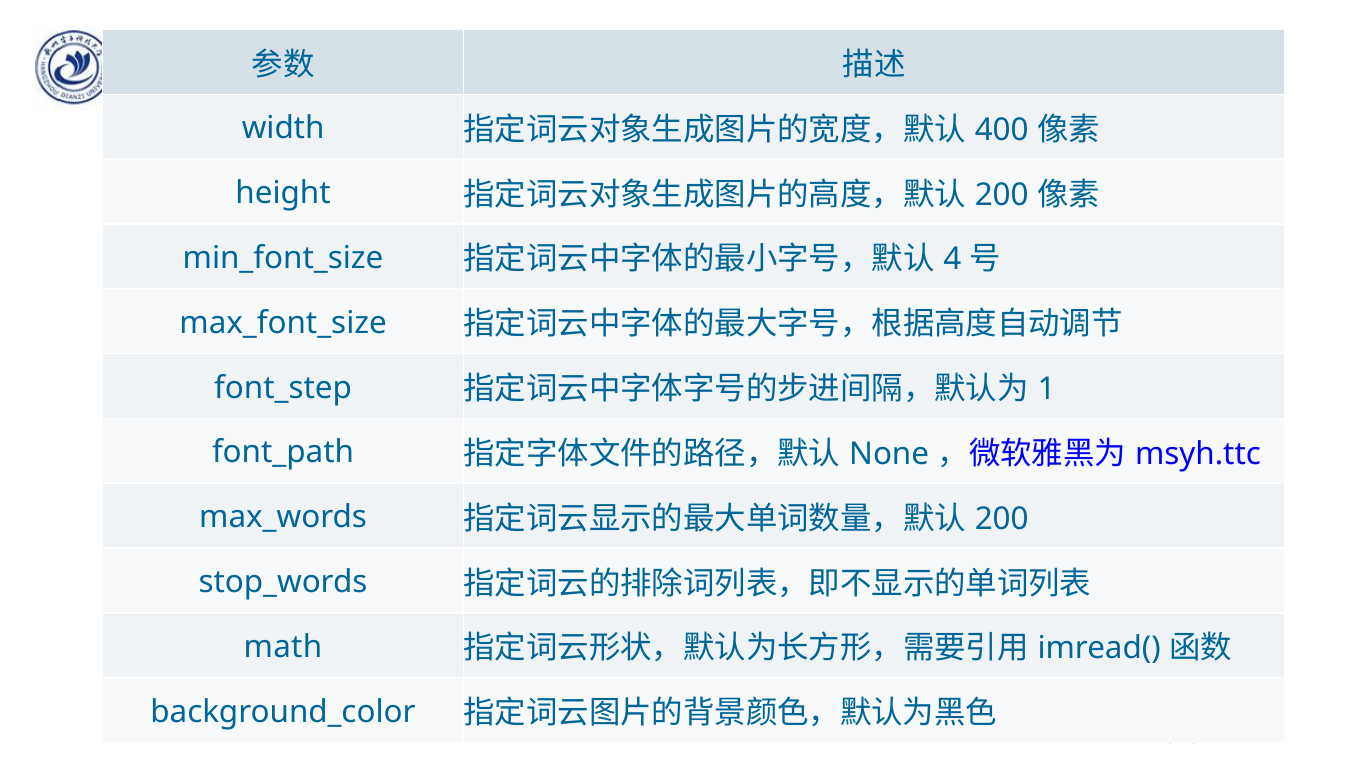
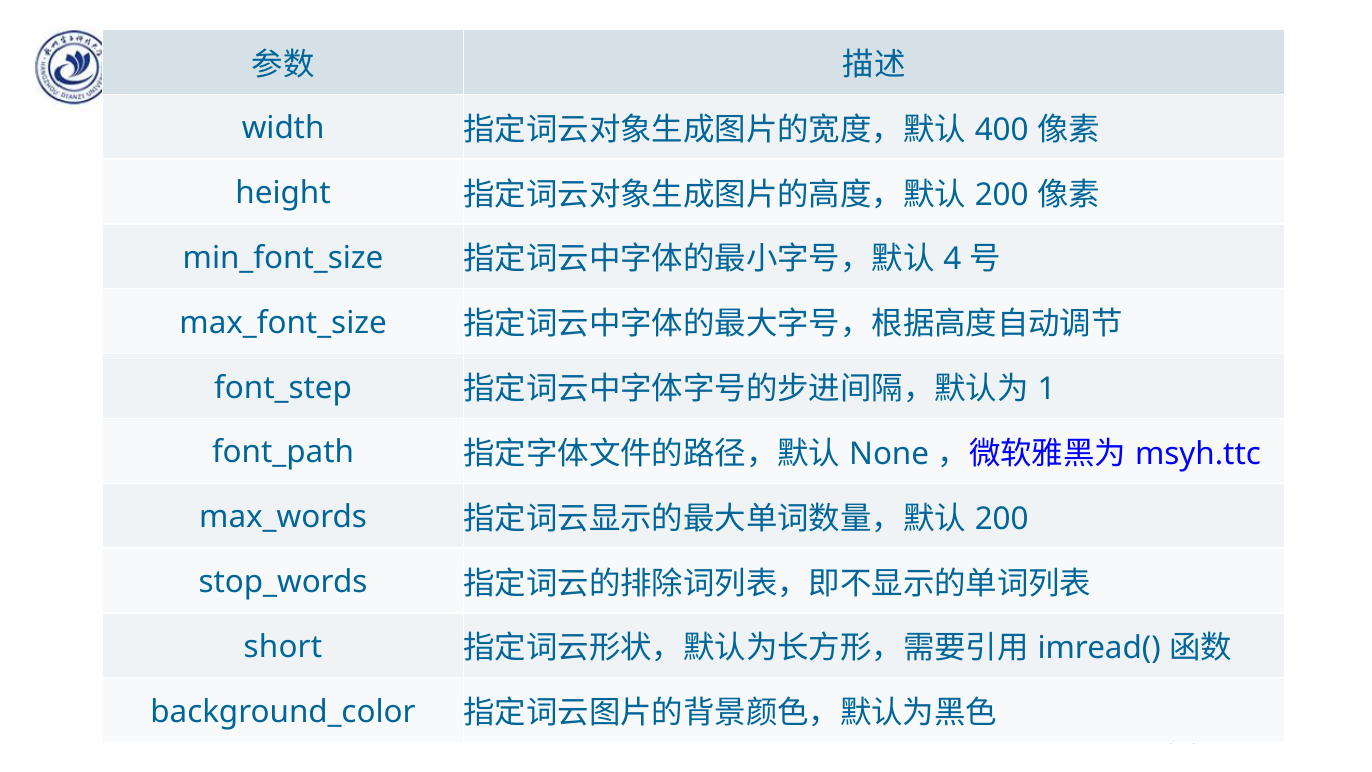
math at (283, 647): math -> short
